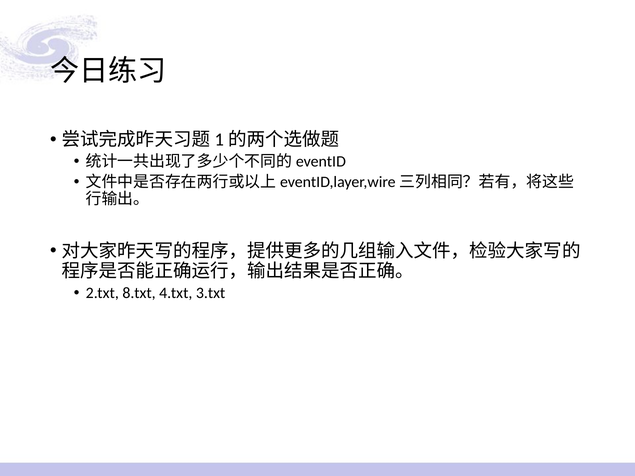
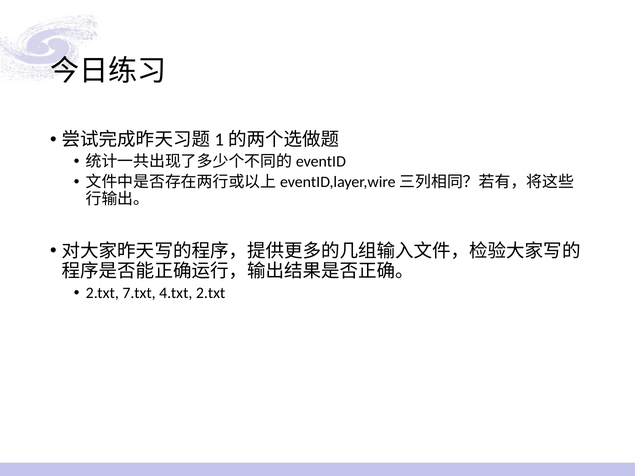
8.txt: 8.txt -> 7.txt
4.txt 3.txt: 3.txt -> 2.txt
